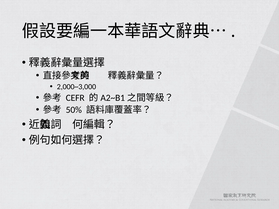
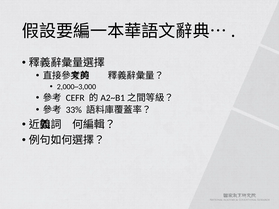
50%: 50% -> 33%
